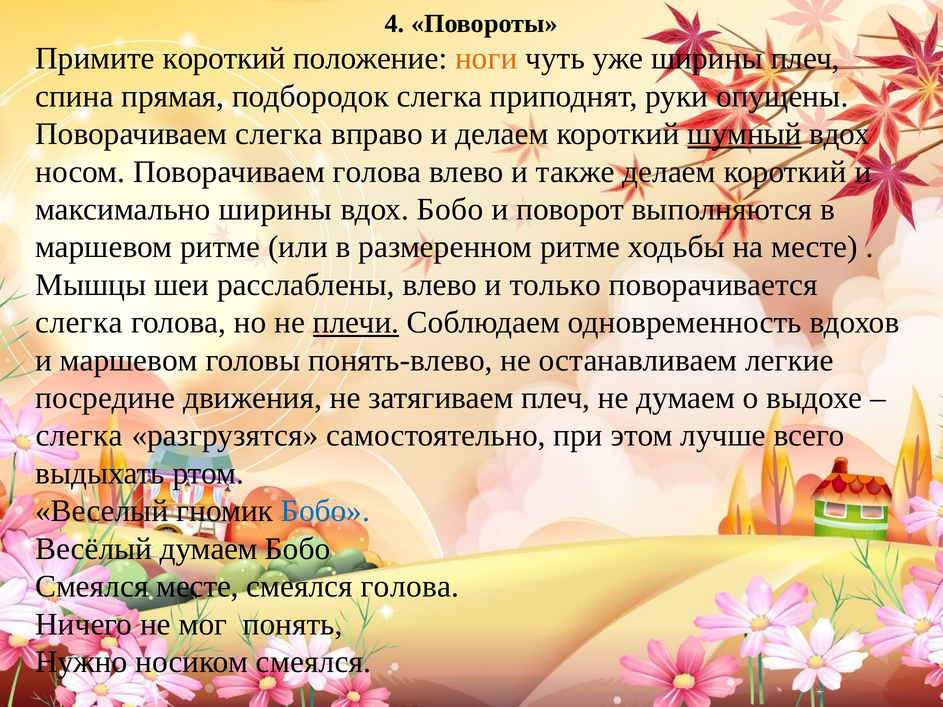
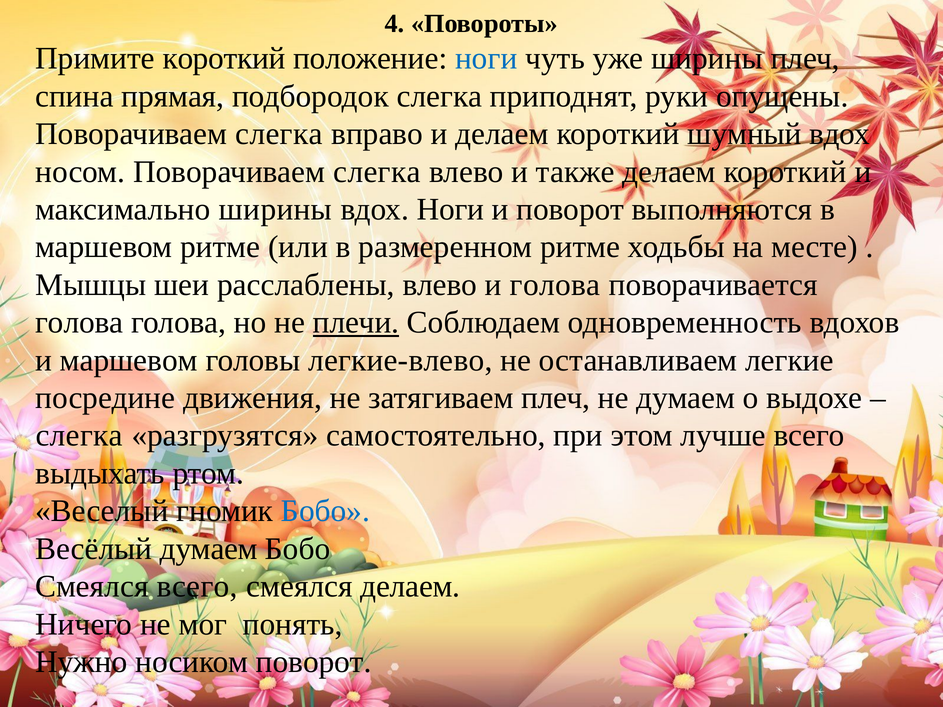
ноги at (486, 59) colour: orange -> blue
шумный underline: present -> none
носом Поворачиваем голова: голова -> слегка
вдох Бобо: Бобо -> Ноги
и только: только -> голова
слегка at (79, 323): слегка -> голова
понять-влево: понять-влево -> легкие-влево
Смеялся месте: месте -> всего
смеялся голова: голова -> делаем
носиком смеялся: смеялся -> поворот
